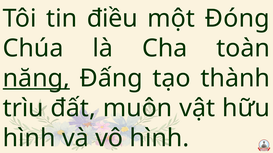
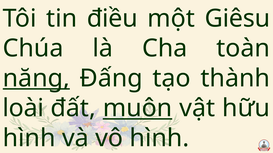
Đóng: Đóng -> Giêsu
trìu: trìu -> loài
muôn underline: none -> present
